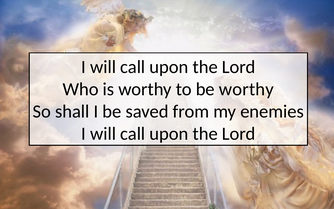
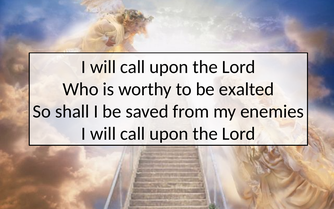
be worthy: worthy -> exalted
